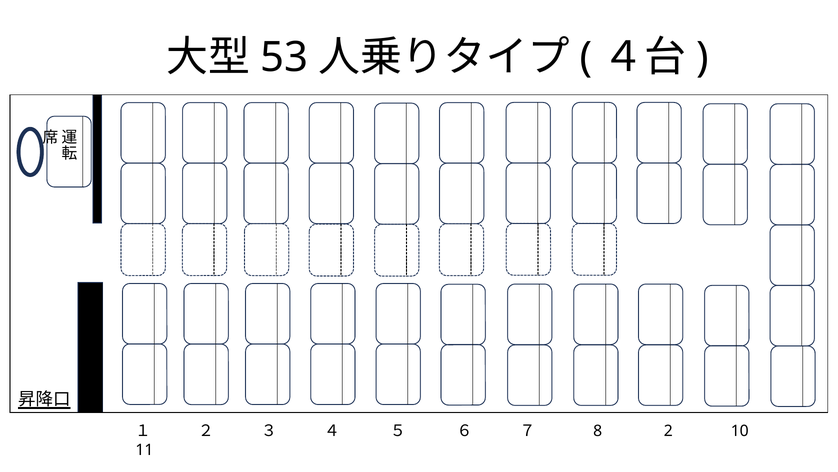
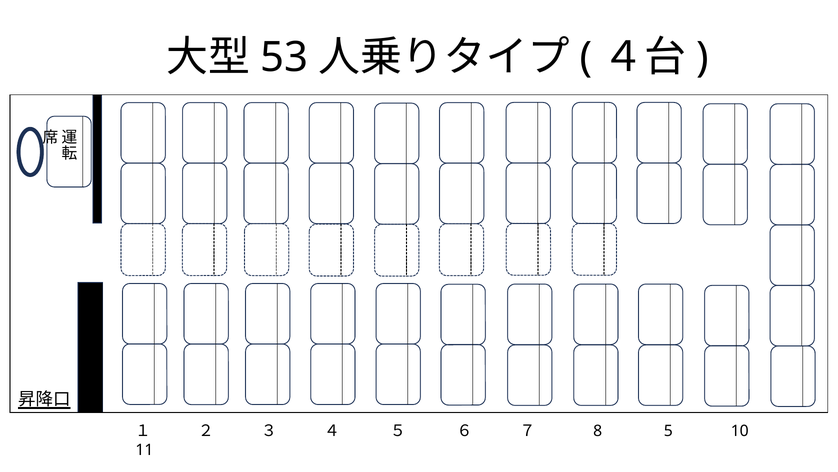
2: 2 -> 5
